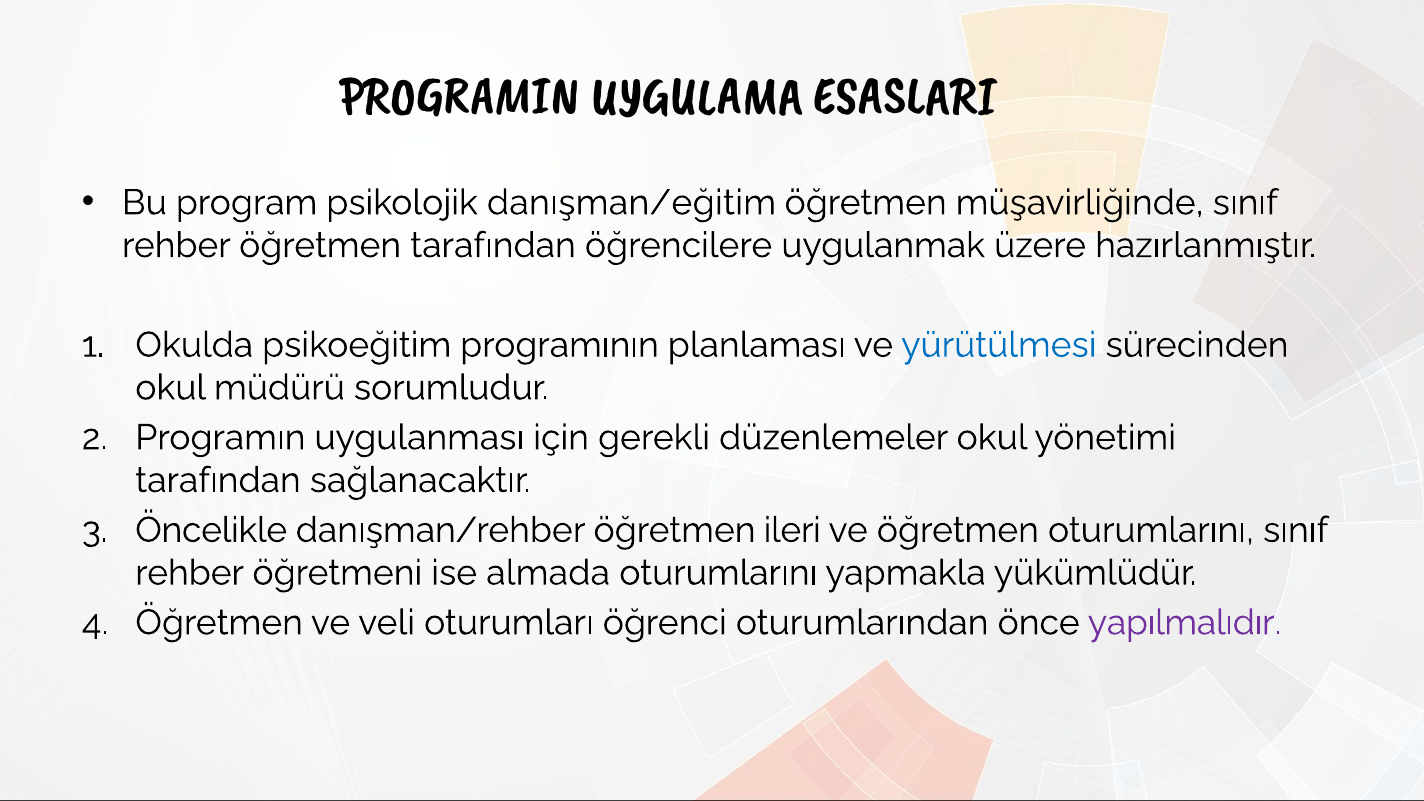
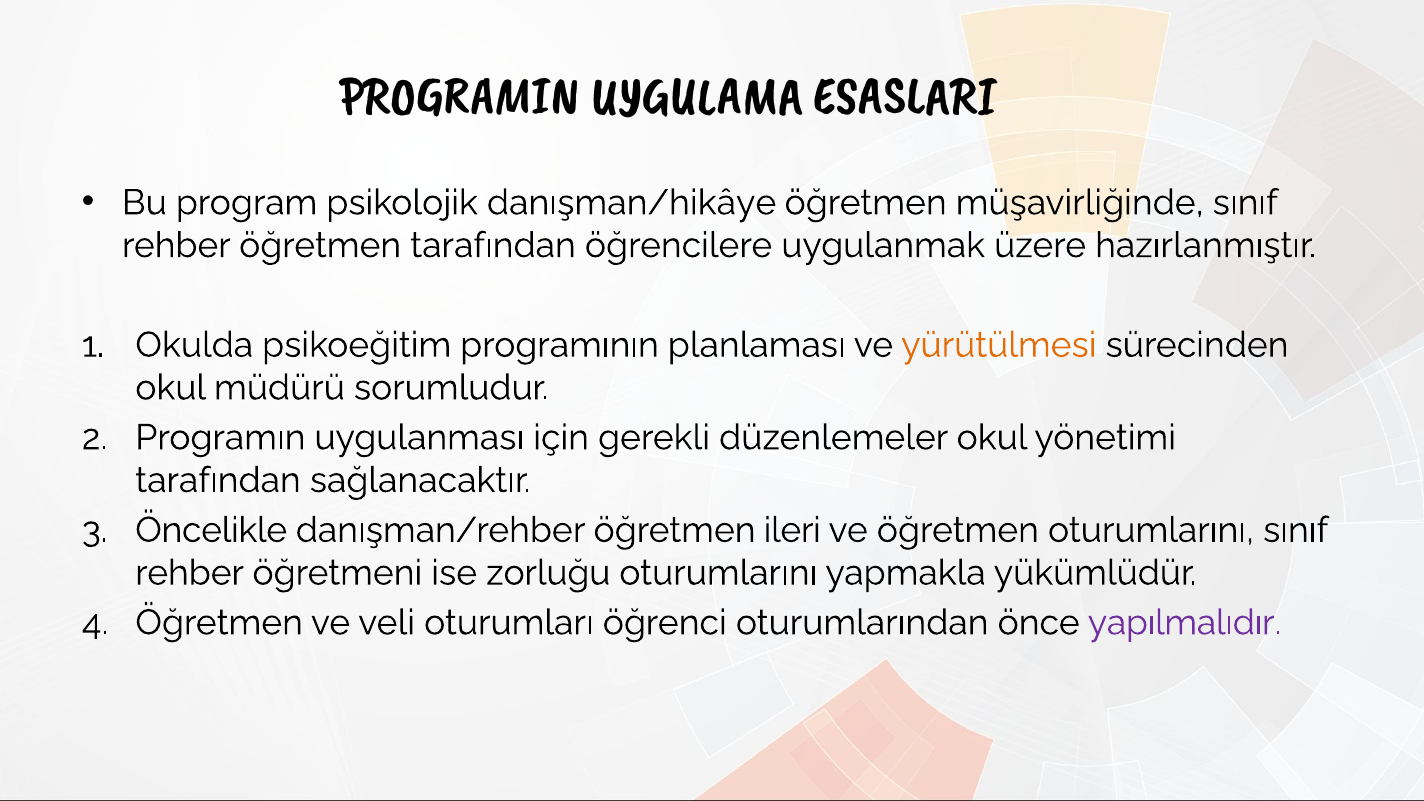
danışman/eğitim: danışman/eğitim -> danışman/hikâye
yürütülmesi colour: blue -> orange
almada: almada -> zorluğu
